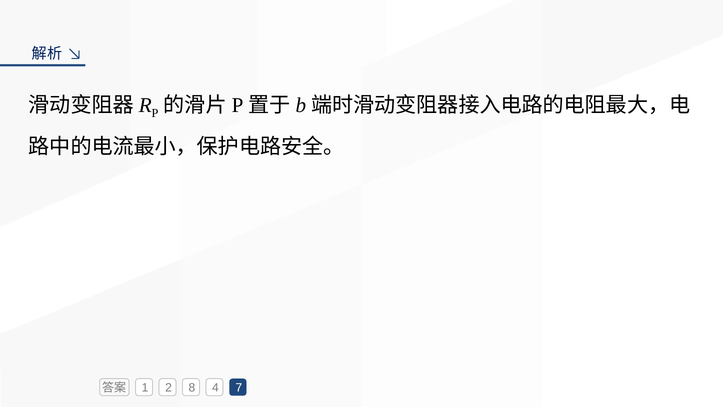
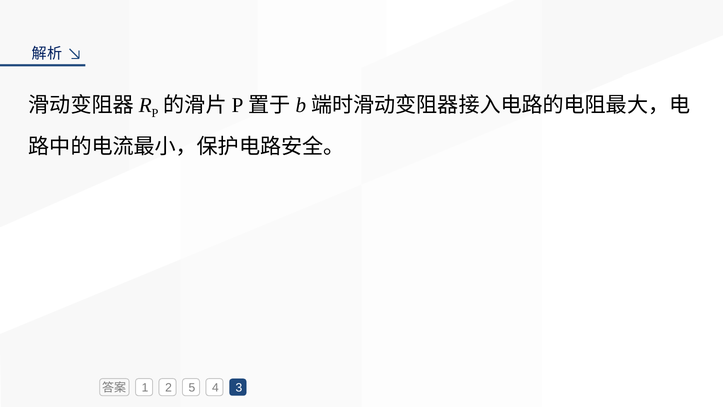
8: 8 -> 5
7: 7 -> 3
